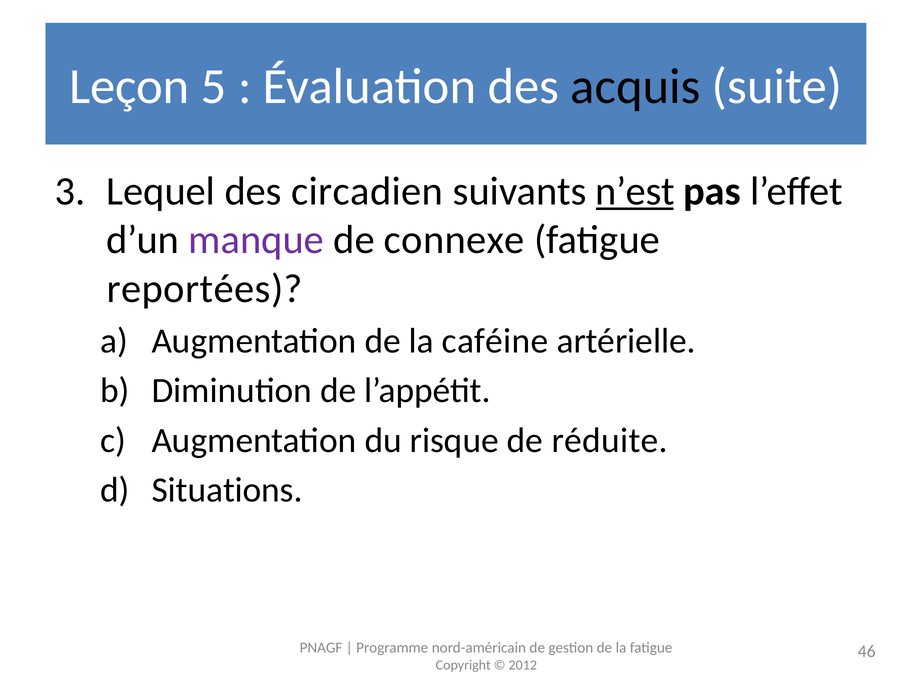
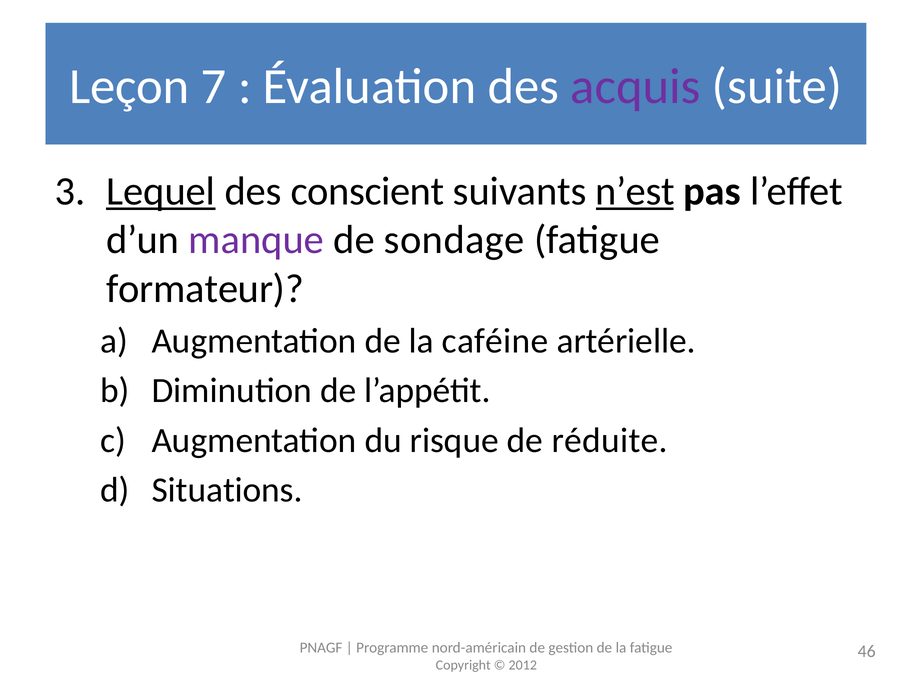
5: 5 -> 7
acquis colour: black -> purple
Lequel underline: none -> present
circadien: circadien -> conscient
connexe: connexe -> sondage
reportées: reportées -> formateur
